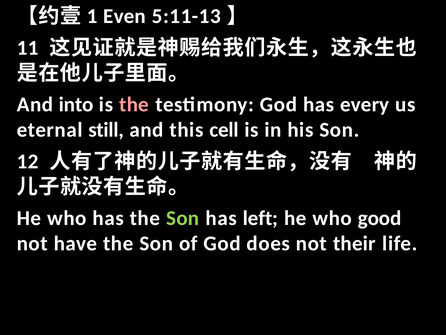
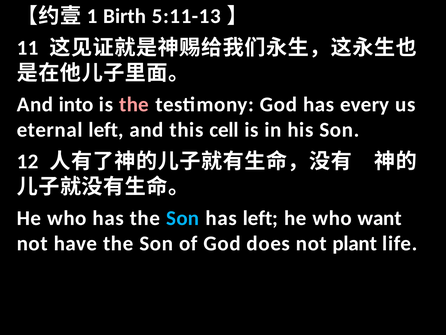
Even: Even -> Birth
eternal still: still -> left
Son at (183, 218) colour: light green -> light blue
good: good -> want
their: their -> plant
